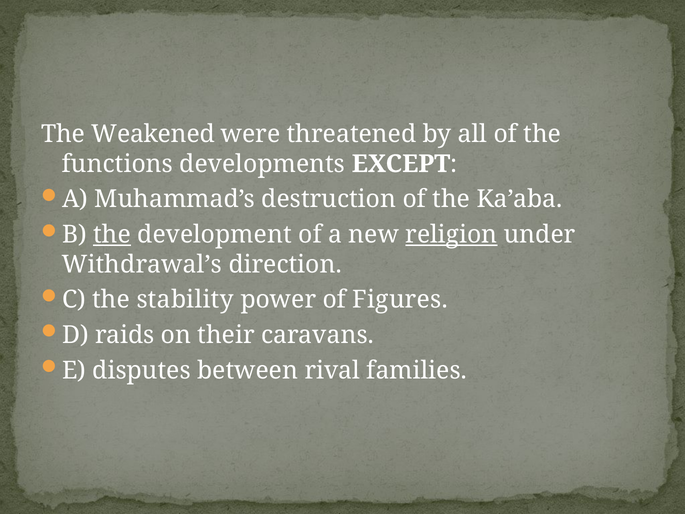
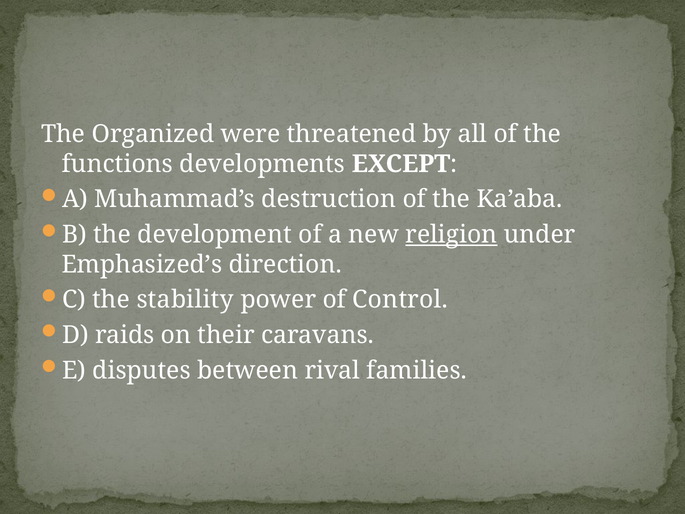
Weakened: Weakened -> Organized
the at (112, 235) underline: present -> none
Withdrawal’s: Withdrawal’s -> Emphasized’s
Figures: Figures -> Control
